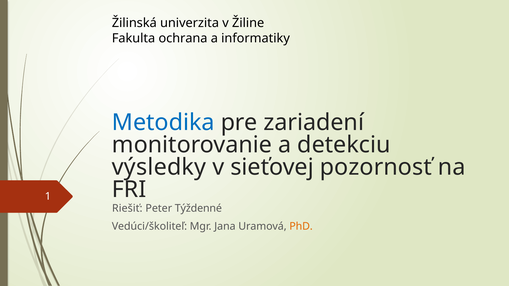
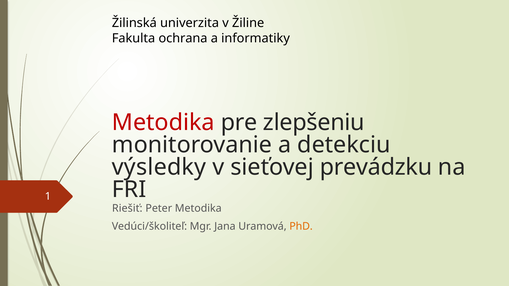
Metodika at (163, 123) colour: blue -> red
zariadení: zariadení -> zlepšeniu
pozornosť: pozornosť -> prevádzku
Peter Týždenné: Týždenné -> Metodika
